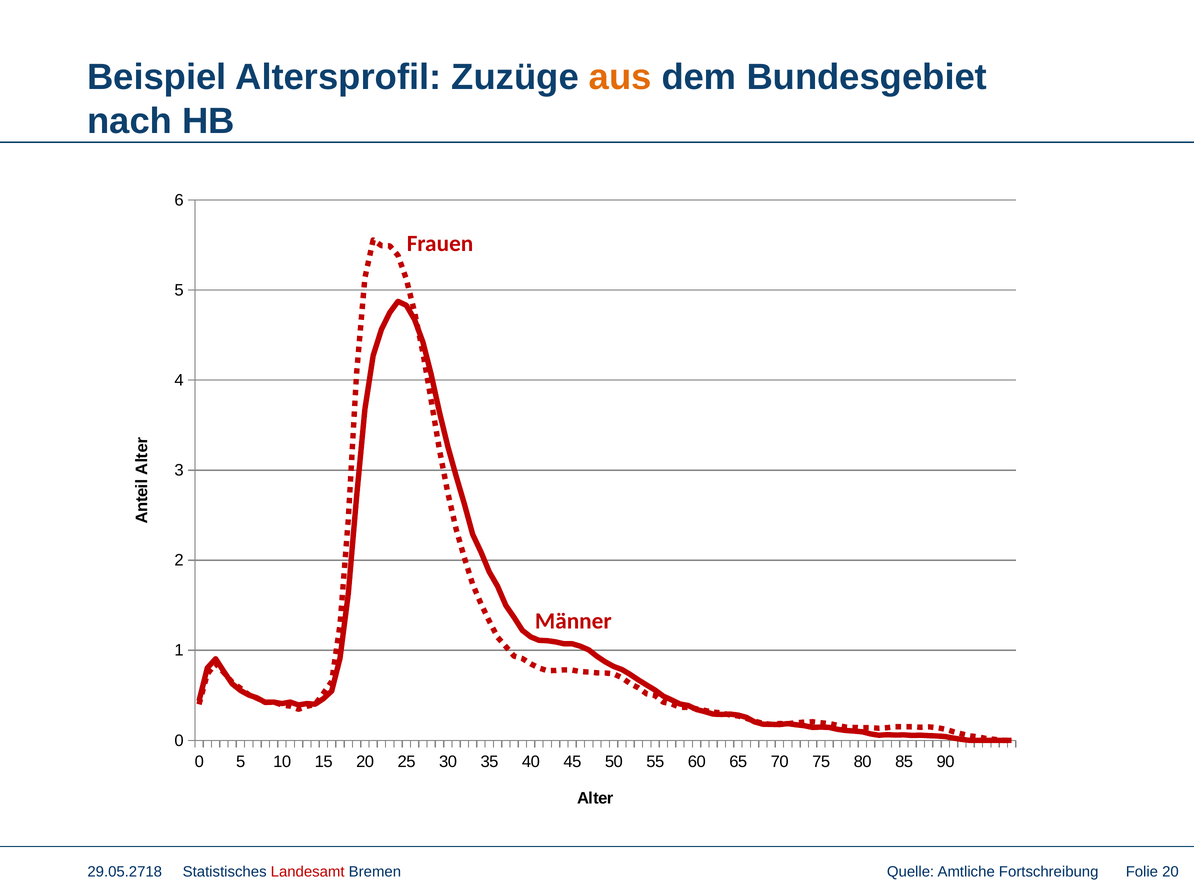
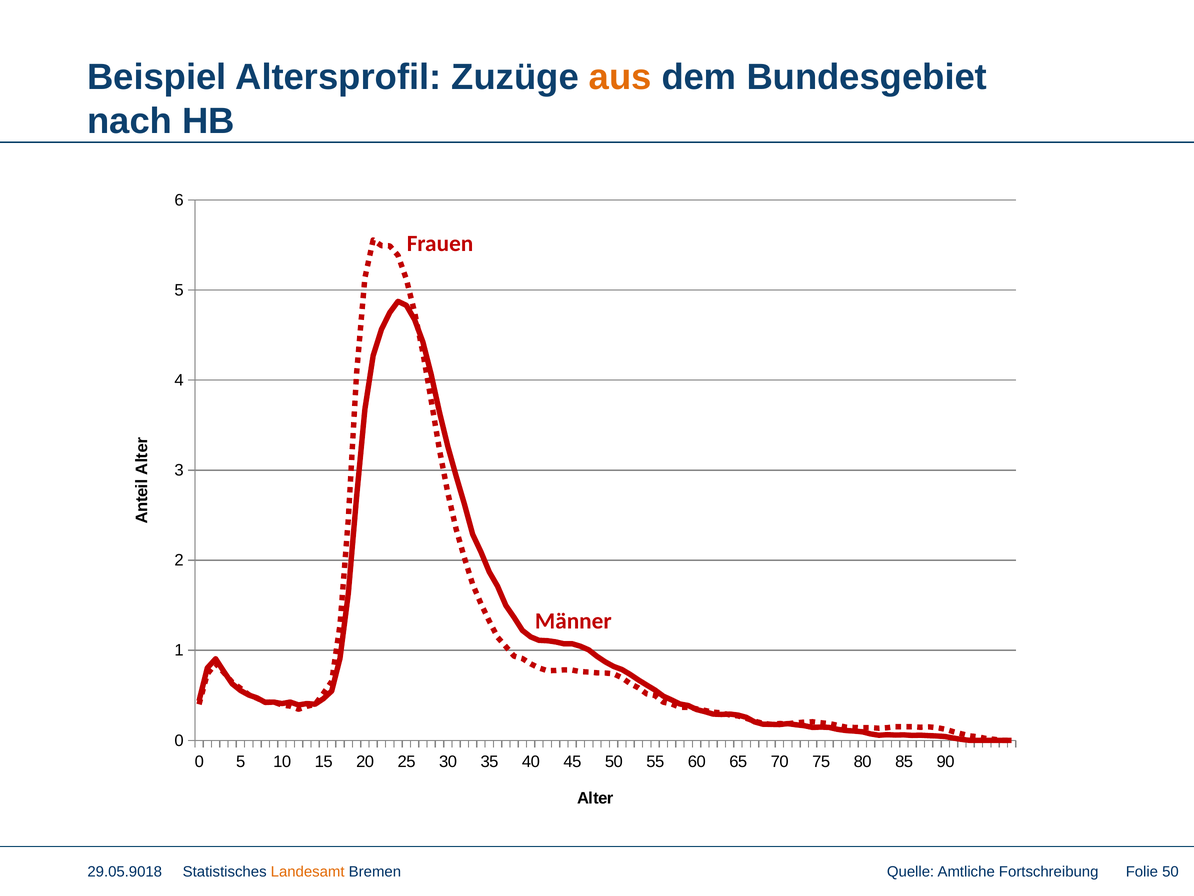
29.05.2718: 29.05.2718 -> 29.05.9018
Landesamt colour: red -> orange
Folie 20: 20 -> 50
